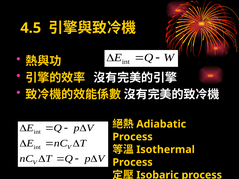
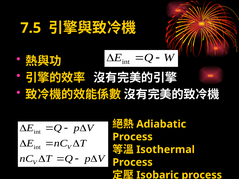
4.5: 4.5 -> 7.5
